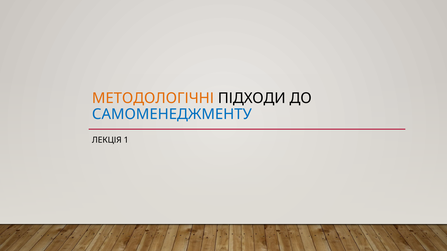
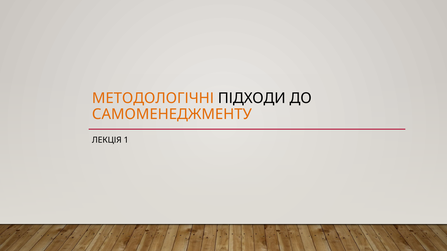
САМОМЕНЕДЖМЕНТУ colour: blue -> orange
